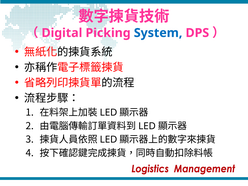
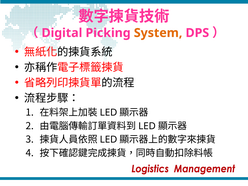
System colour: blue -> orange
